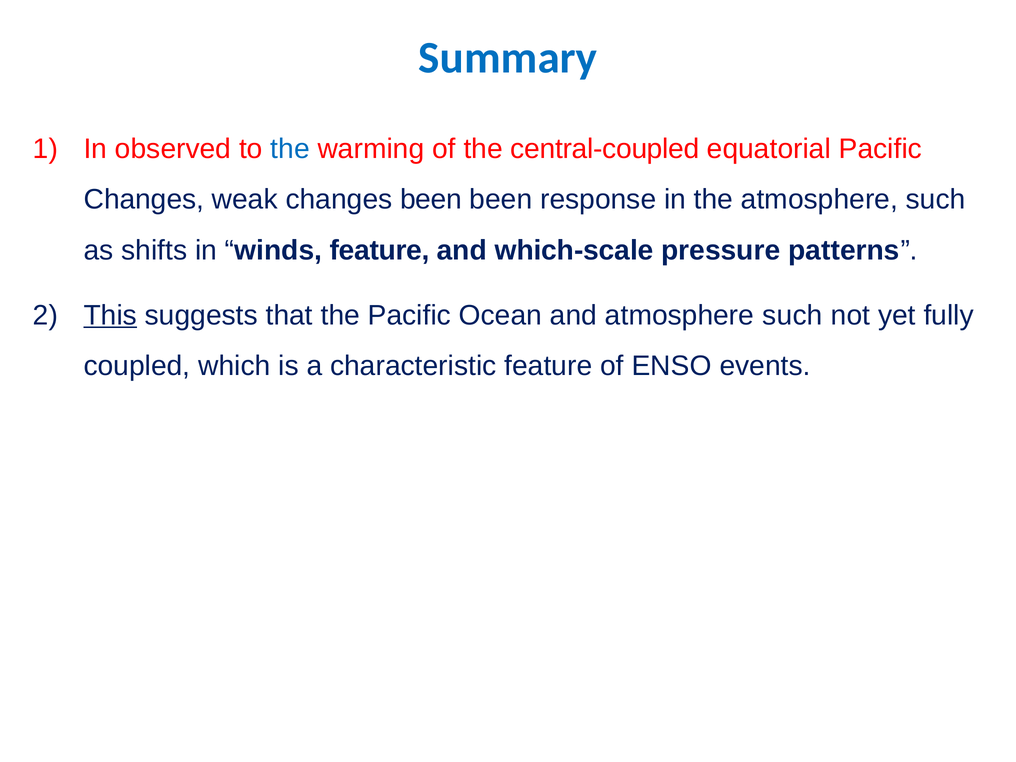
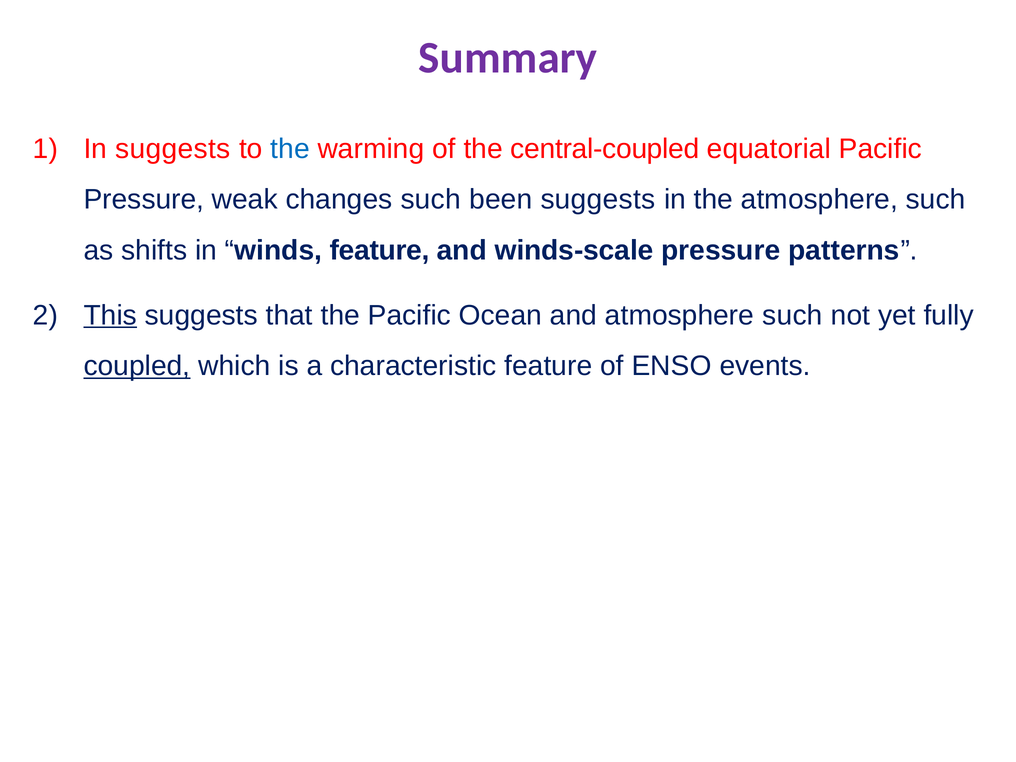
Summary colour: blue -> purple
In observed: observed -> suggests
Changes at (144, 200): Changes -> Pressure
changes been: been -> such
been response: response -> suggests
which-scale: which-scale -> winds-scale
coupled underline: none -> present
